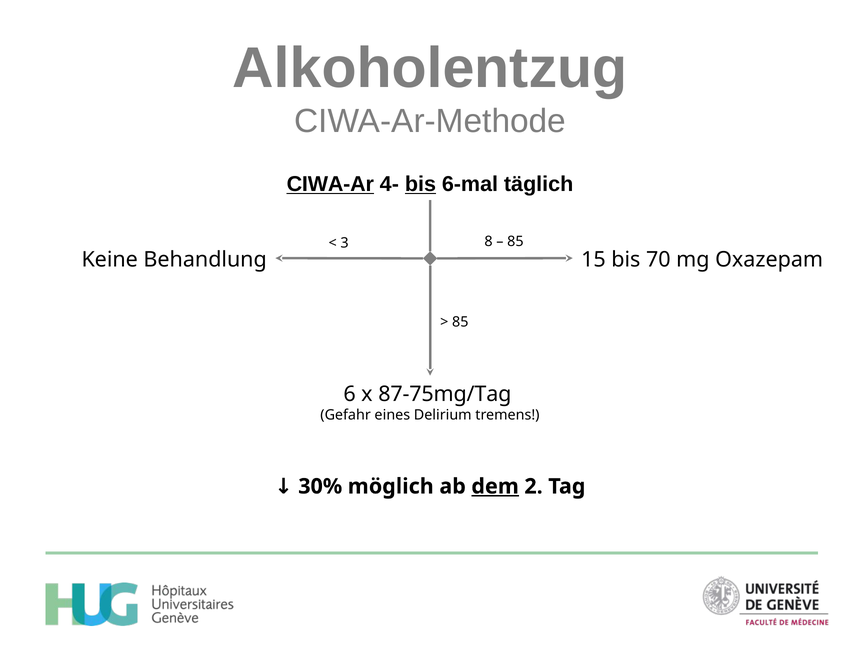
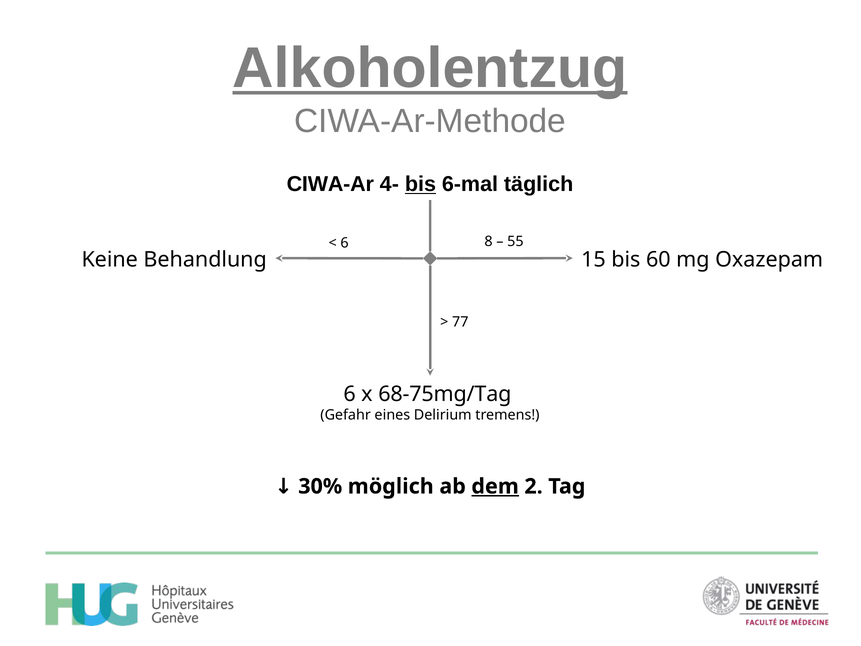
Alkoholentzug underline: none -> present
CIWA-Ar underline: present -> none
85 at (515, 242): 85 -> 55
3 at (345, 243): 3 -> 6
70: 70 -> 60
85 at (460, 322): 85 -> 77
87-75mg/Tag: 87-75mg/Tag -> 68-75mg/Tag
